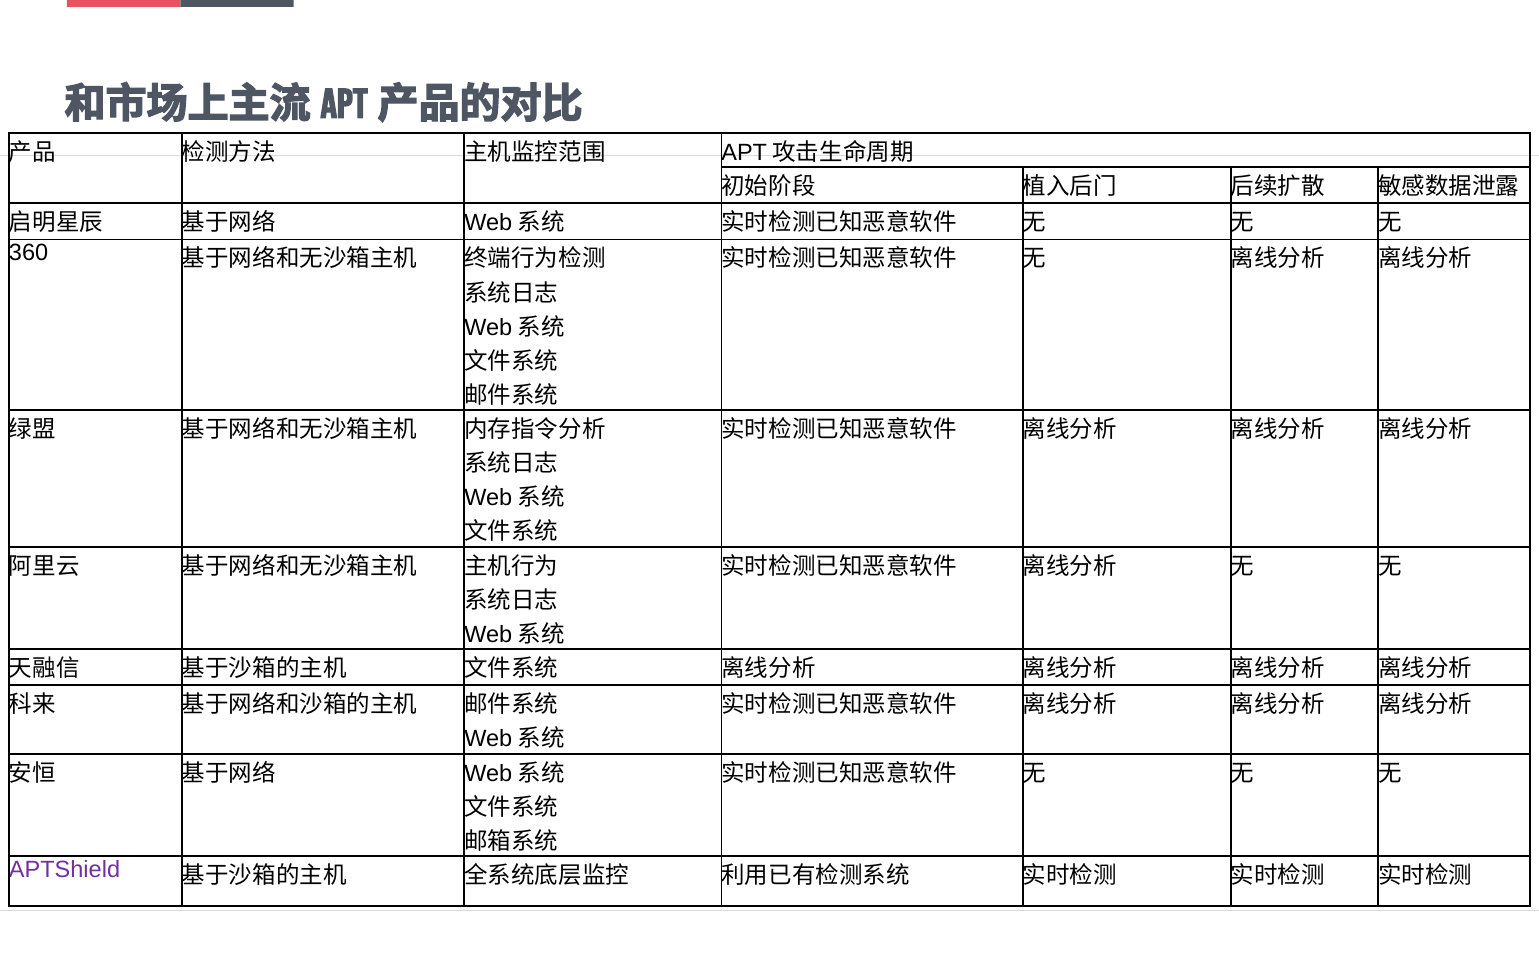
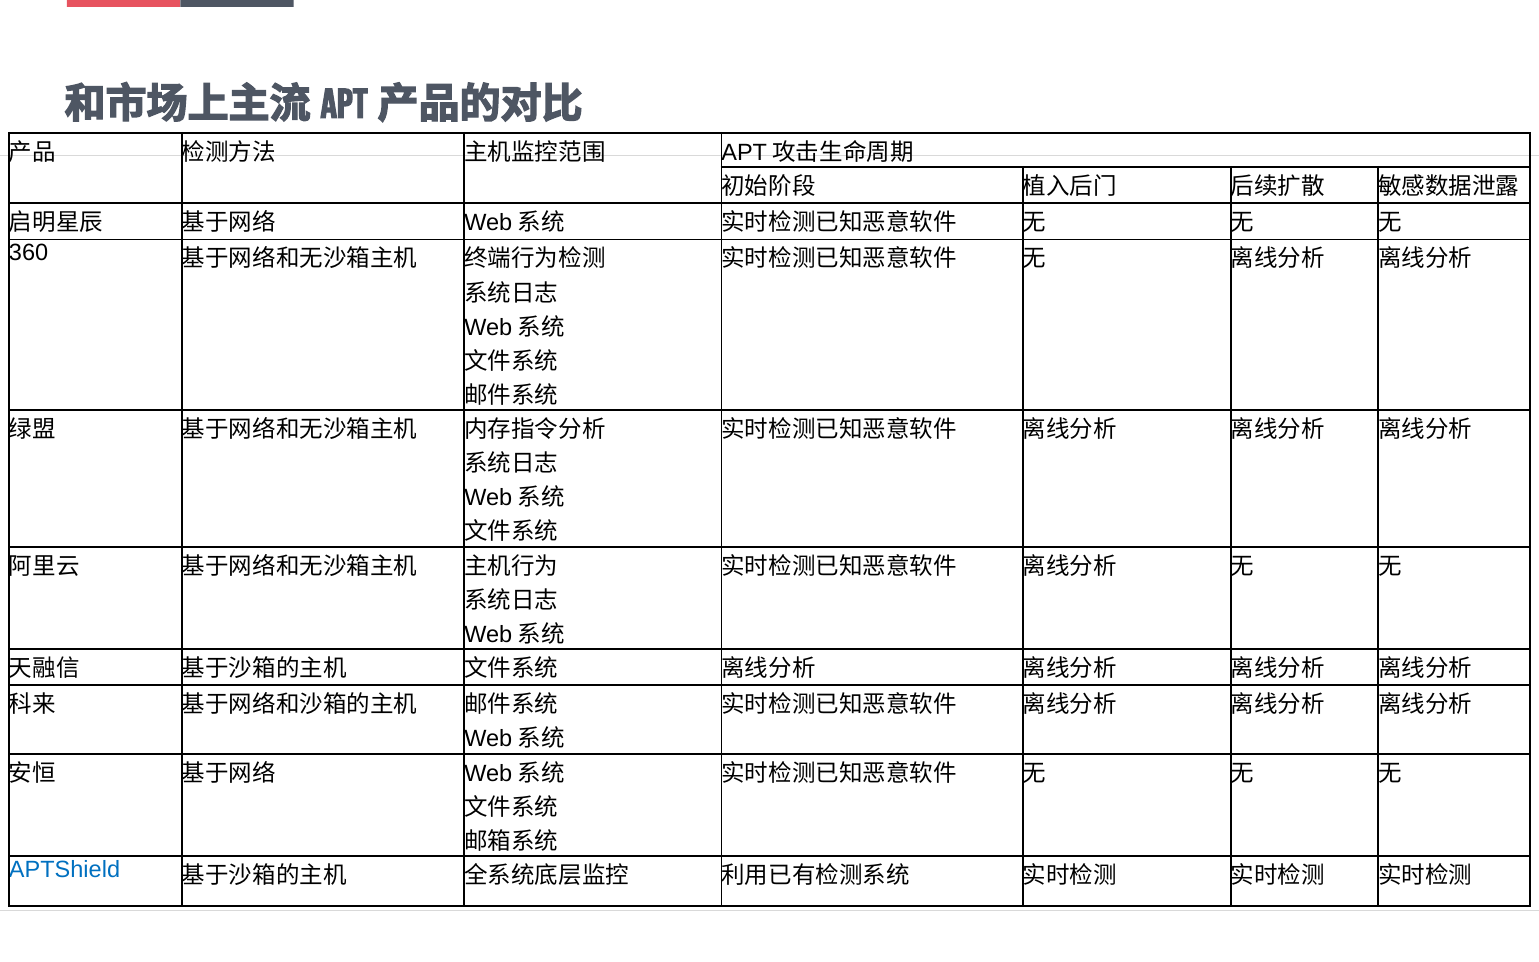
APTShield colour: purple -> blue
